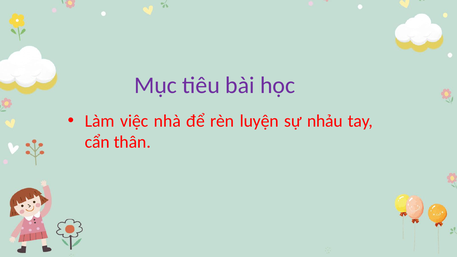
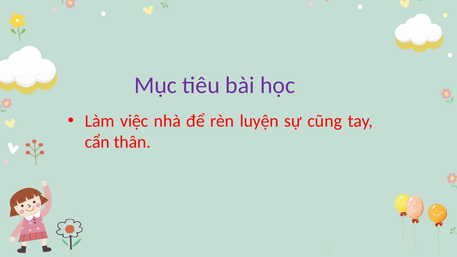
nhảu: nhảu -> cũng
